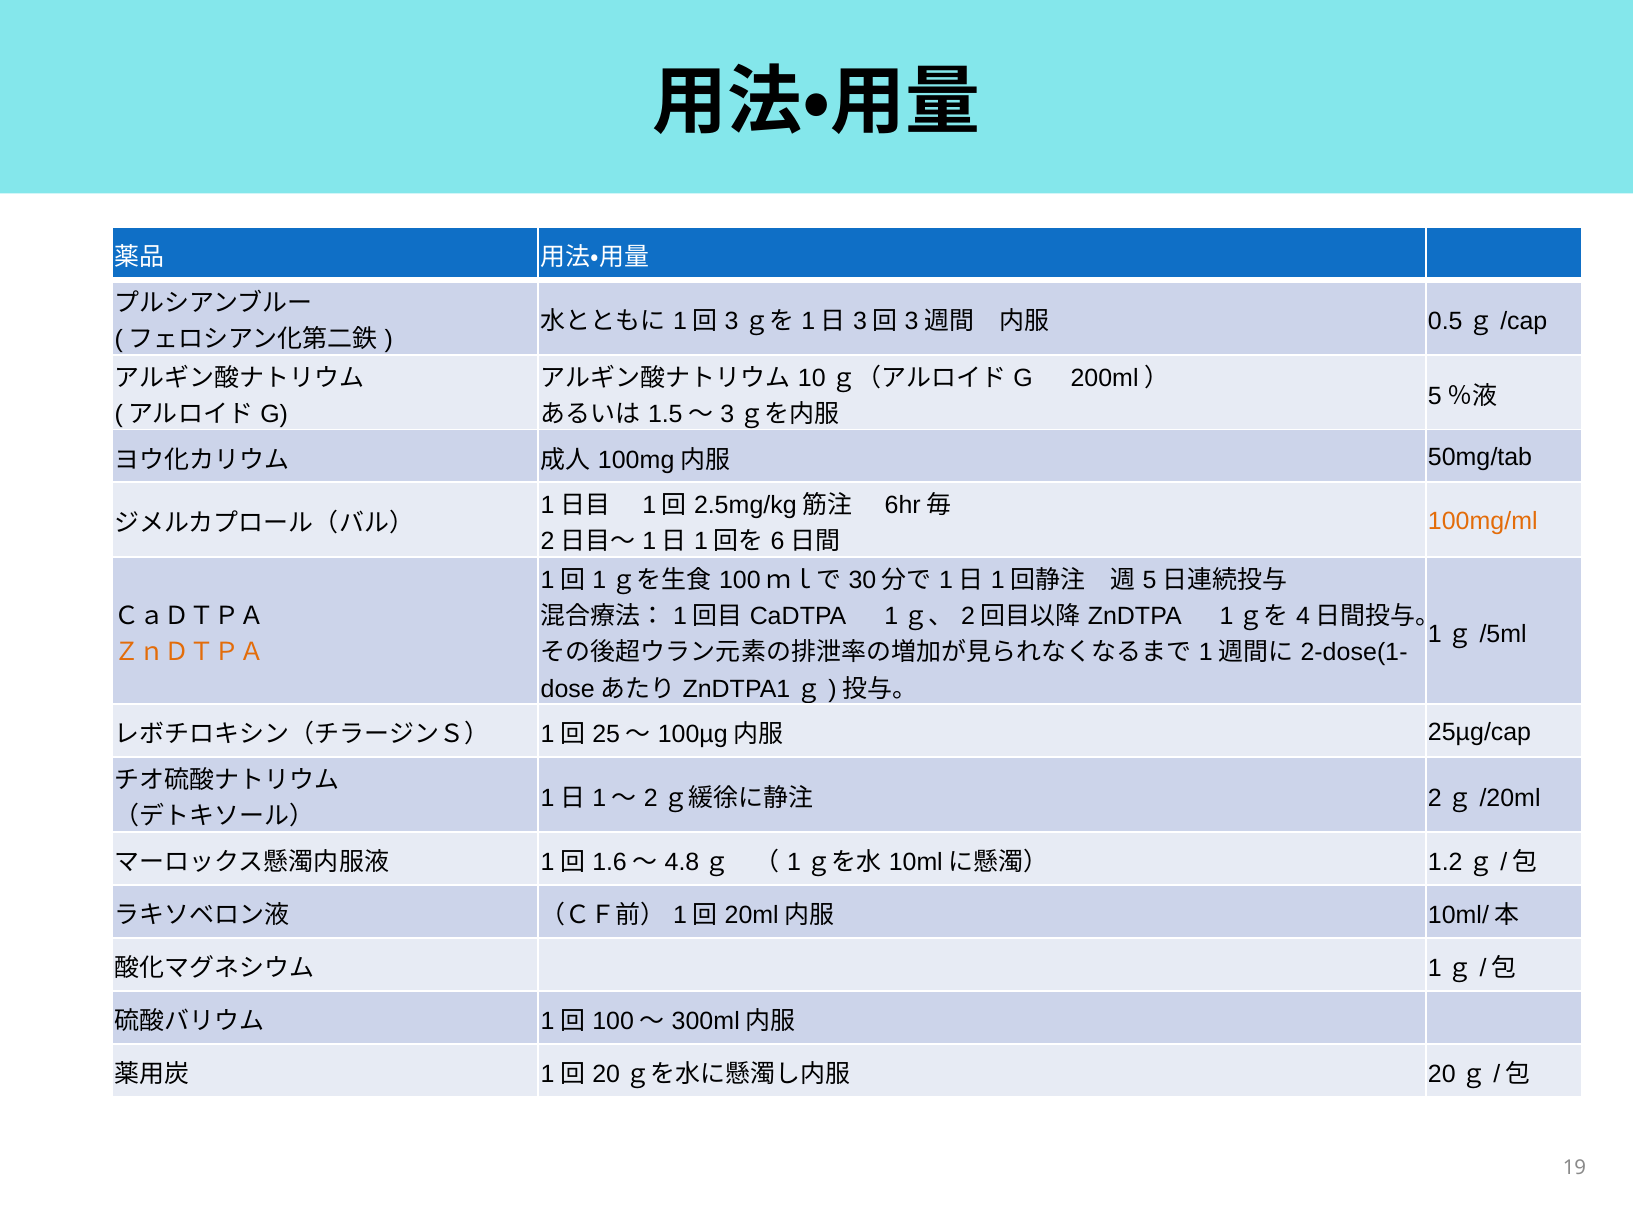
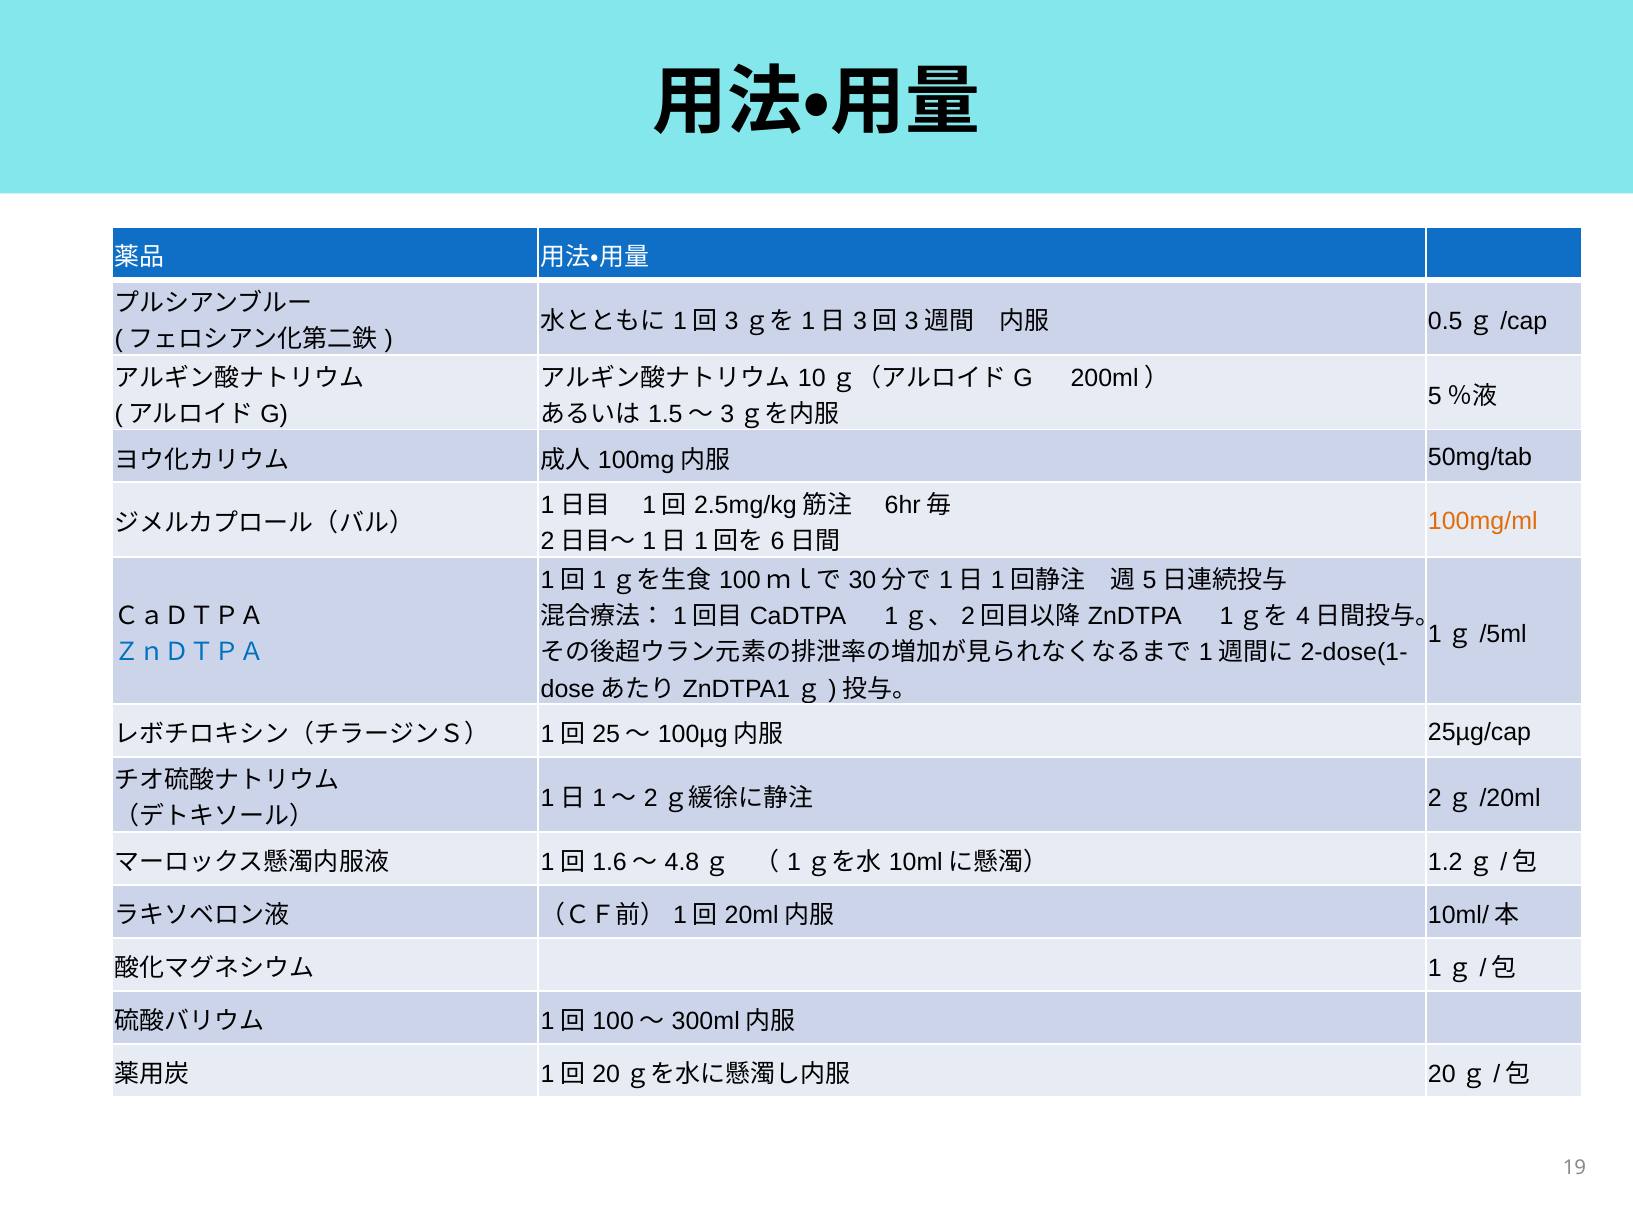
ＺｎＤＴＰＡ colour: orange -> blue
